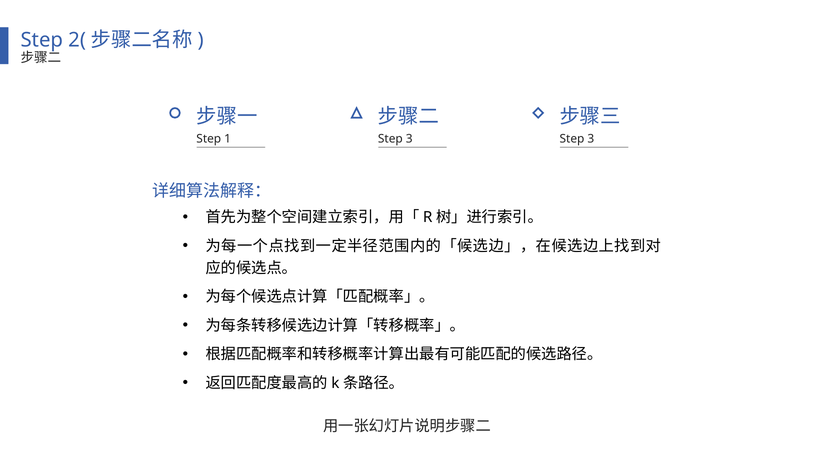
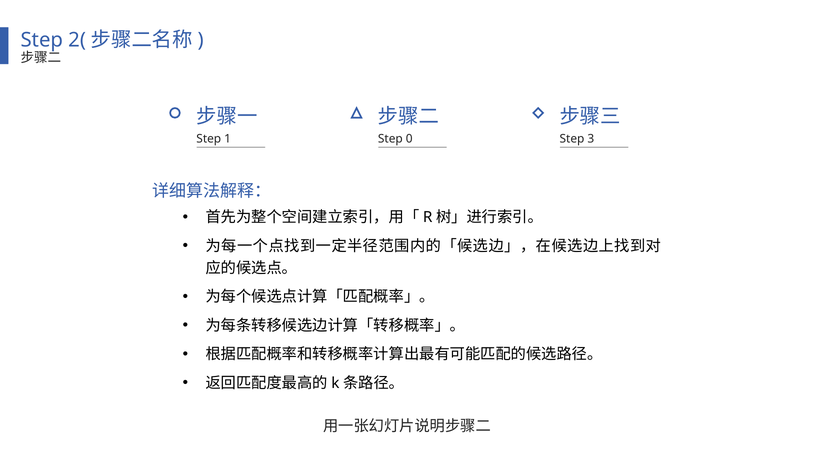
3 at (409, 139): 3 -> 0
